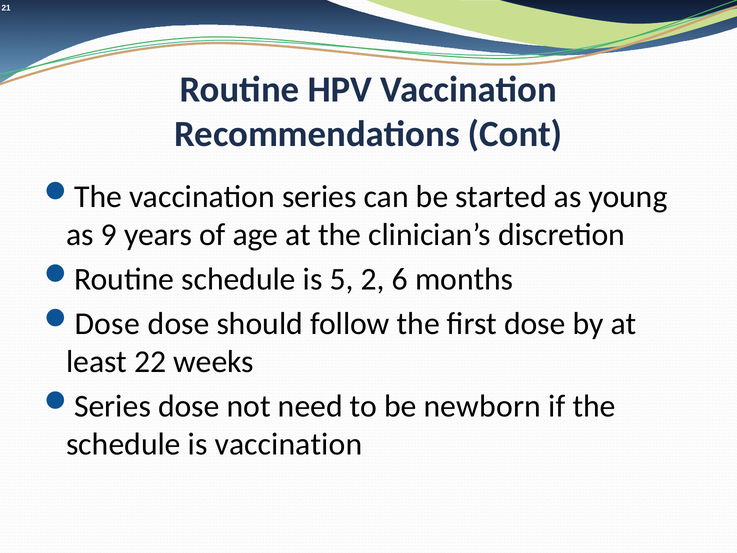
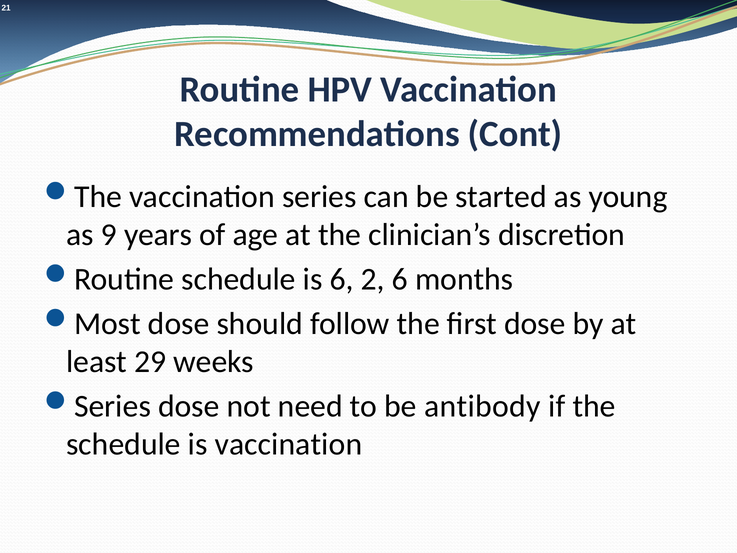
is 5: 5 -> 6
Dose at (107, 324): Dose -> Most
22: 22 -> 29
newborn: newborn -> antibody
